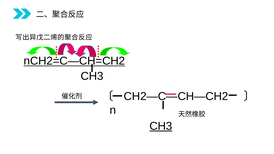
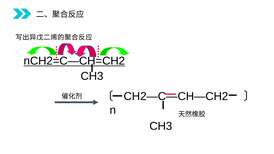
CH3 at (161, 126) underline: present -> none
